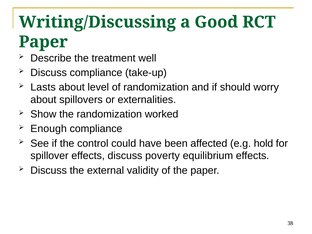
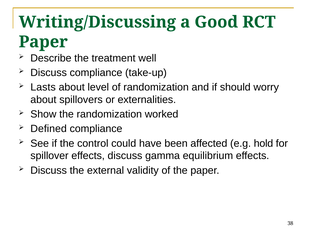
Enough: Enough -> Defined
poverty: poverty -> gamma
